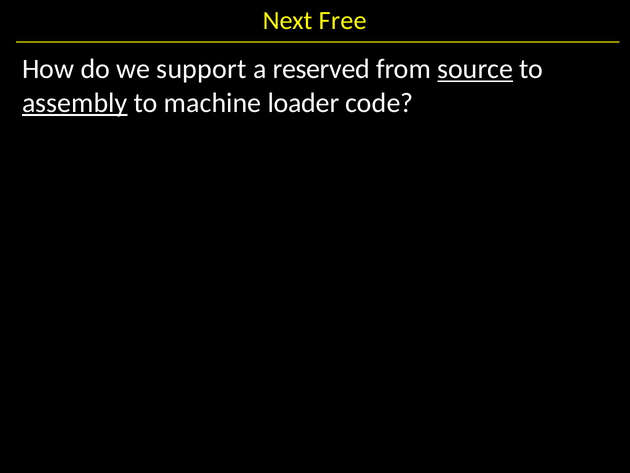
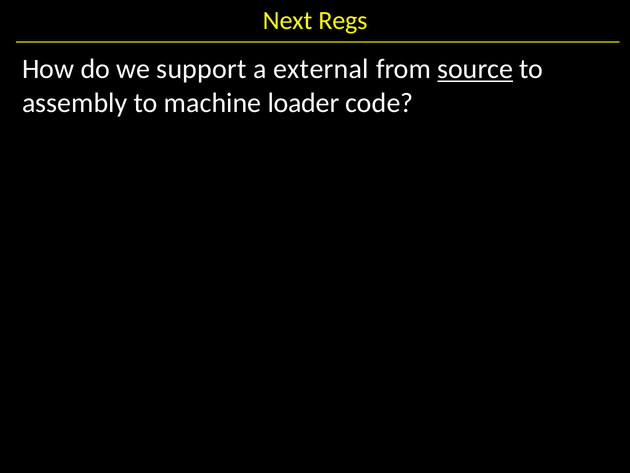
Free: Free -> Regs
reserved: reserved -> external
assembly underline: present -> none
